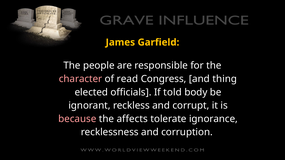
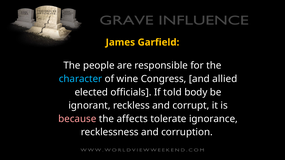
character colour: pink -> light blue
read: read -> wine
thing: thing -> allied
